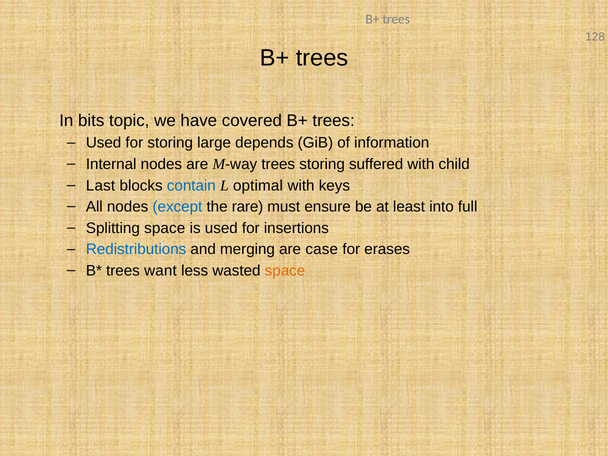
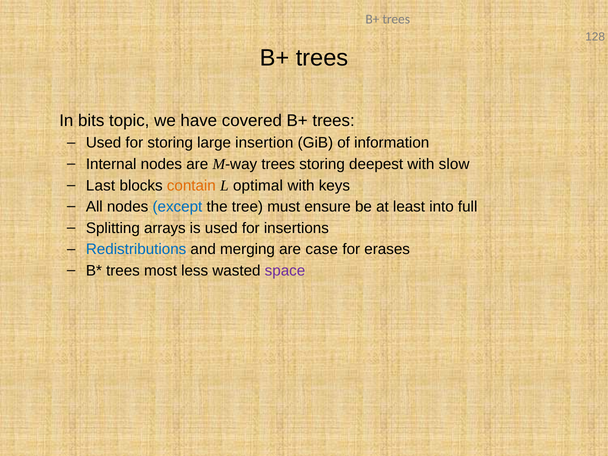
depends: depends -> insertion
suffered: suffered -> deepest
child: child -> slow
contain colour: blue -> orange
rare: rare -> tree
Splitting space: space -> arrays
want: want -> most
space at (285, 271) colour: orange -> purple
